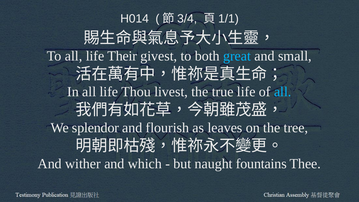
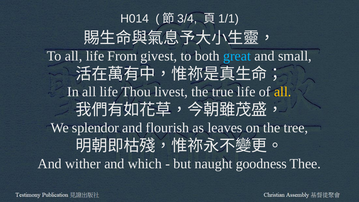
Their: Their -> From
all at (283, 92) colour: light blue -> yellow
fountains: fountains -> goodness
